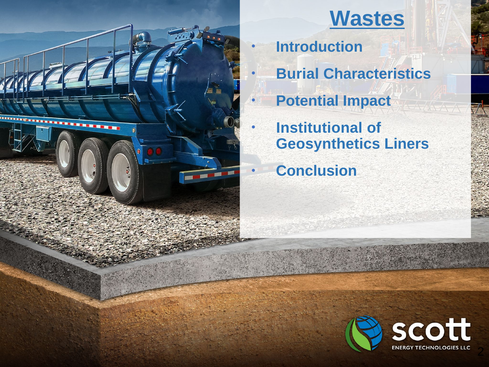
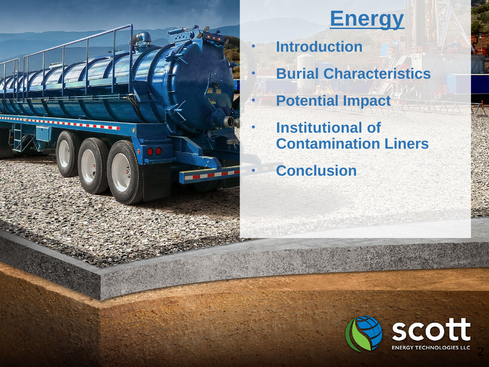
Wastes: Wastes -> Energy
Geosynthetics: Geosynthetics -> Contamination
